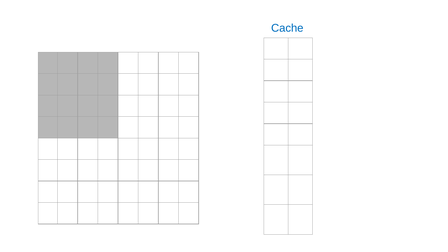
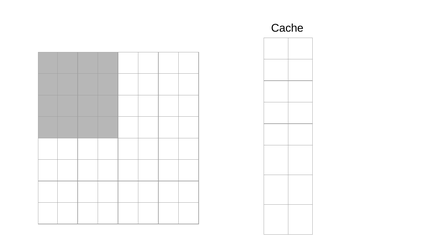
Cache colour: blue -> black
